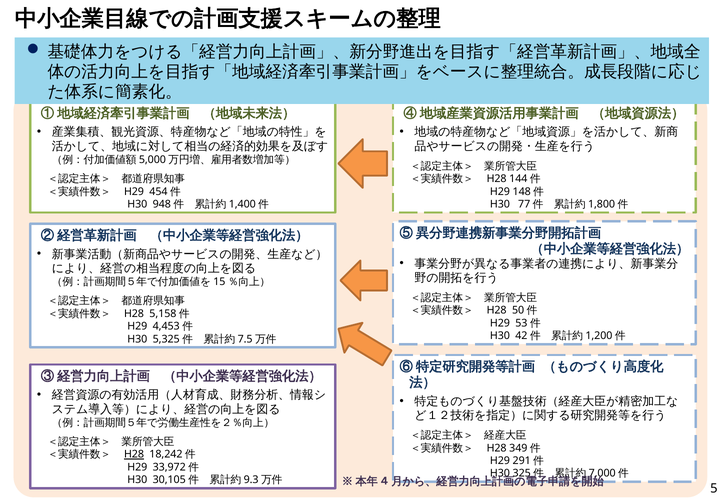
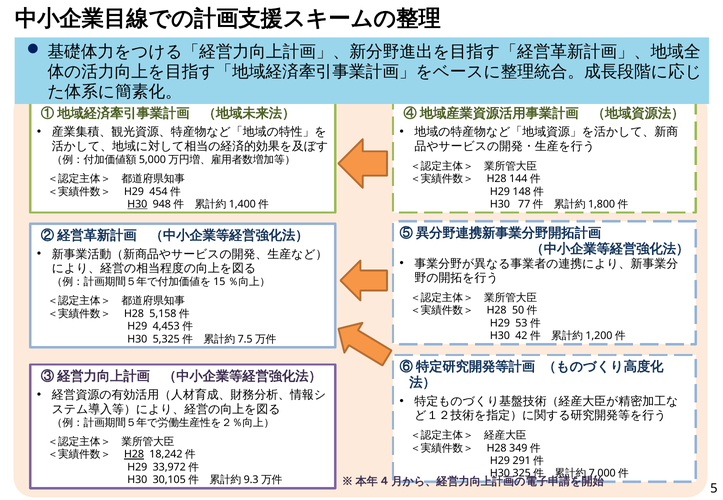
H30 at (137, 204) underline: none -> present
